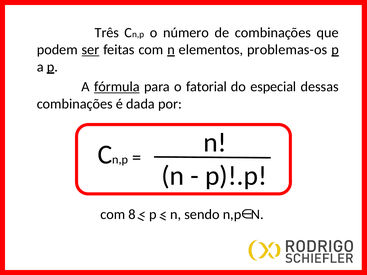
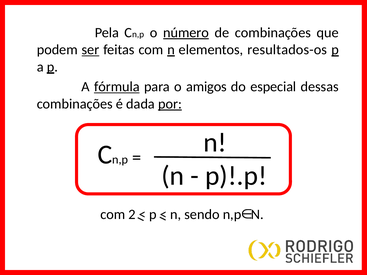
Três: Três -> Pela
número underline: none -> present
problemas-os: problemas-os -> resultados-os
fatorial: fatorial -> amigos
por underline: none -> present
8: 8 -> 2
